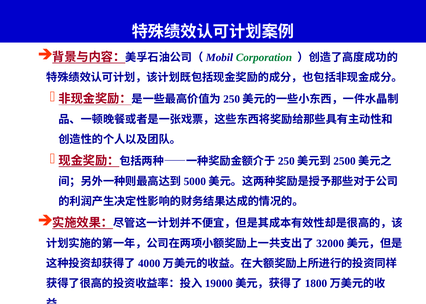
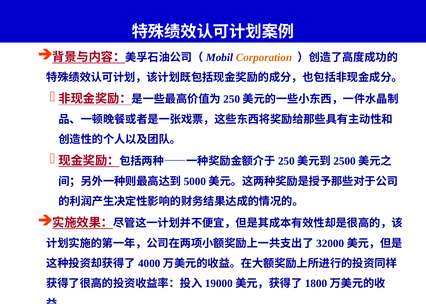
Corporation colour: green -> orange
